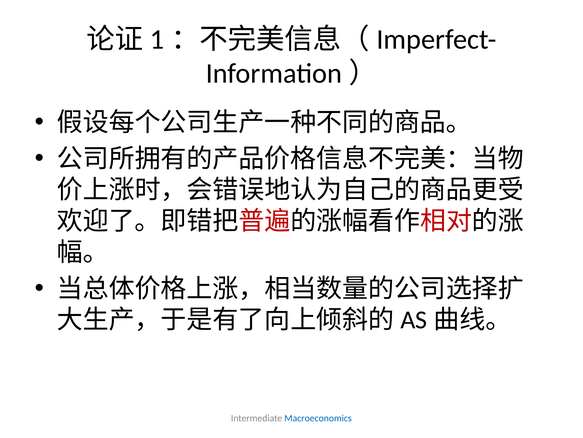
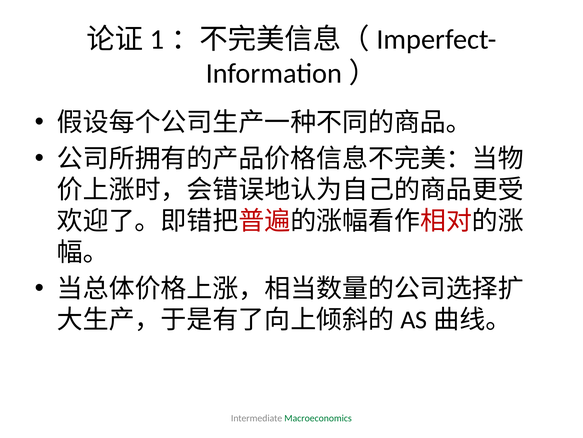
Macroeconomics colour: blue -> green
